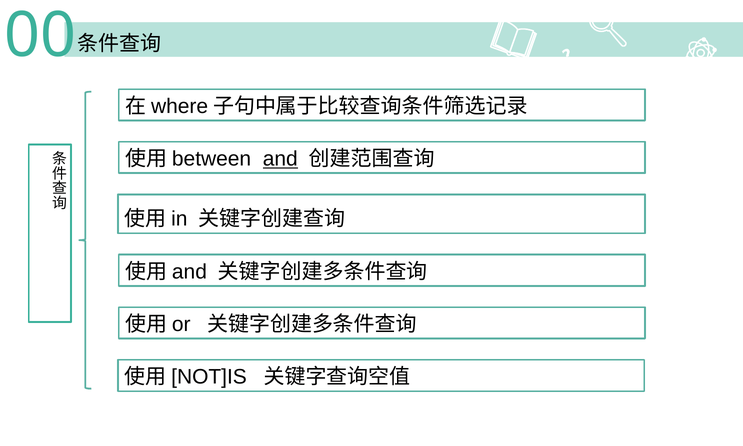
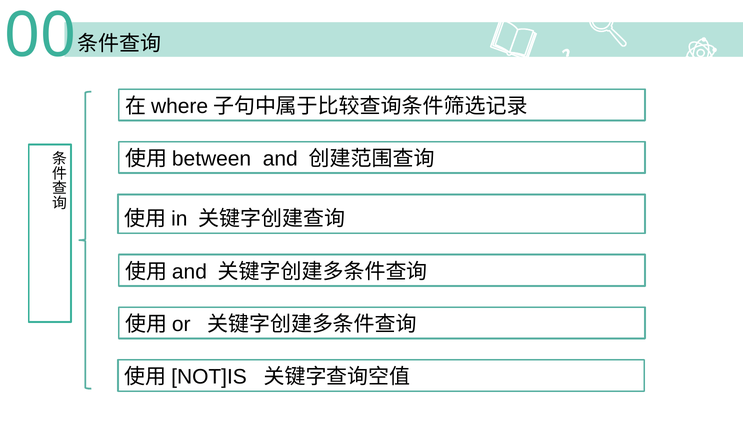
and underline: present -> none
